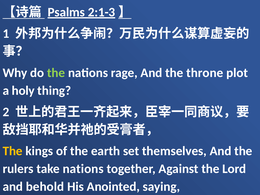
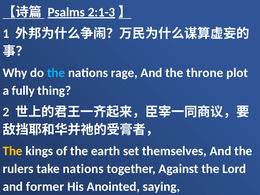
the at (56, 73) colour: light green -> light blue
holy: holy -> fully
behold: behold -> former
